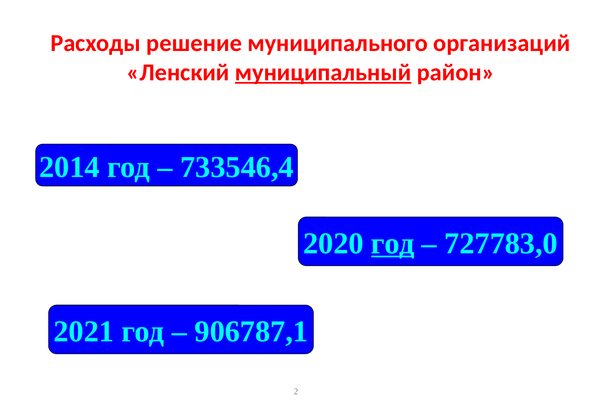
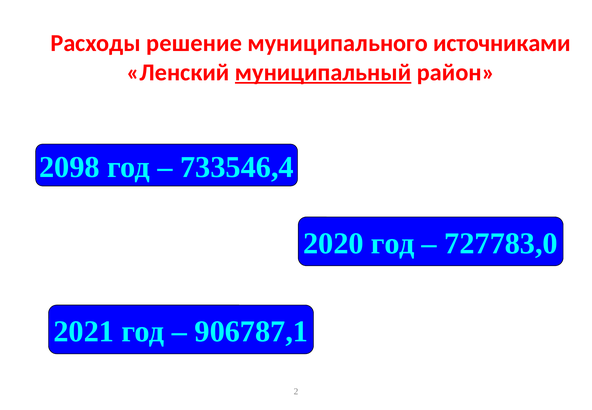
организаций: организаций -> источниками
2014: 2014 -> 2098
год at (393, 243) underline: present -> none
